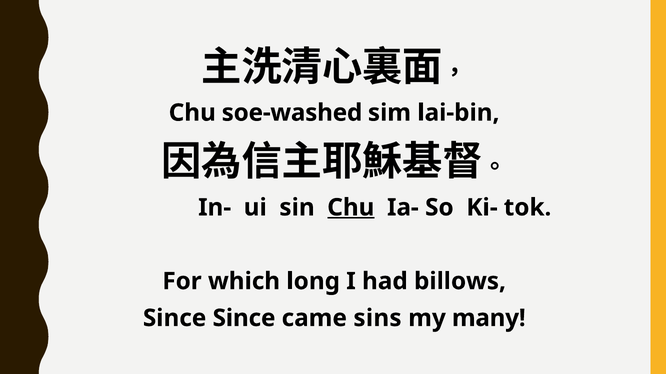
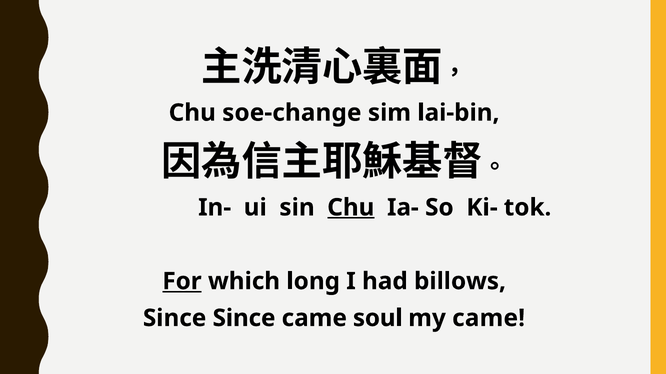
soe-washed: soe-washed -> soe-change
For underline: none -> present
sins: sins -> soul
my many: many -> came
